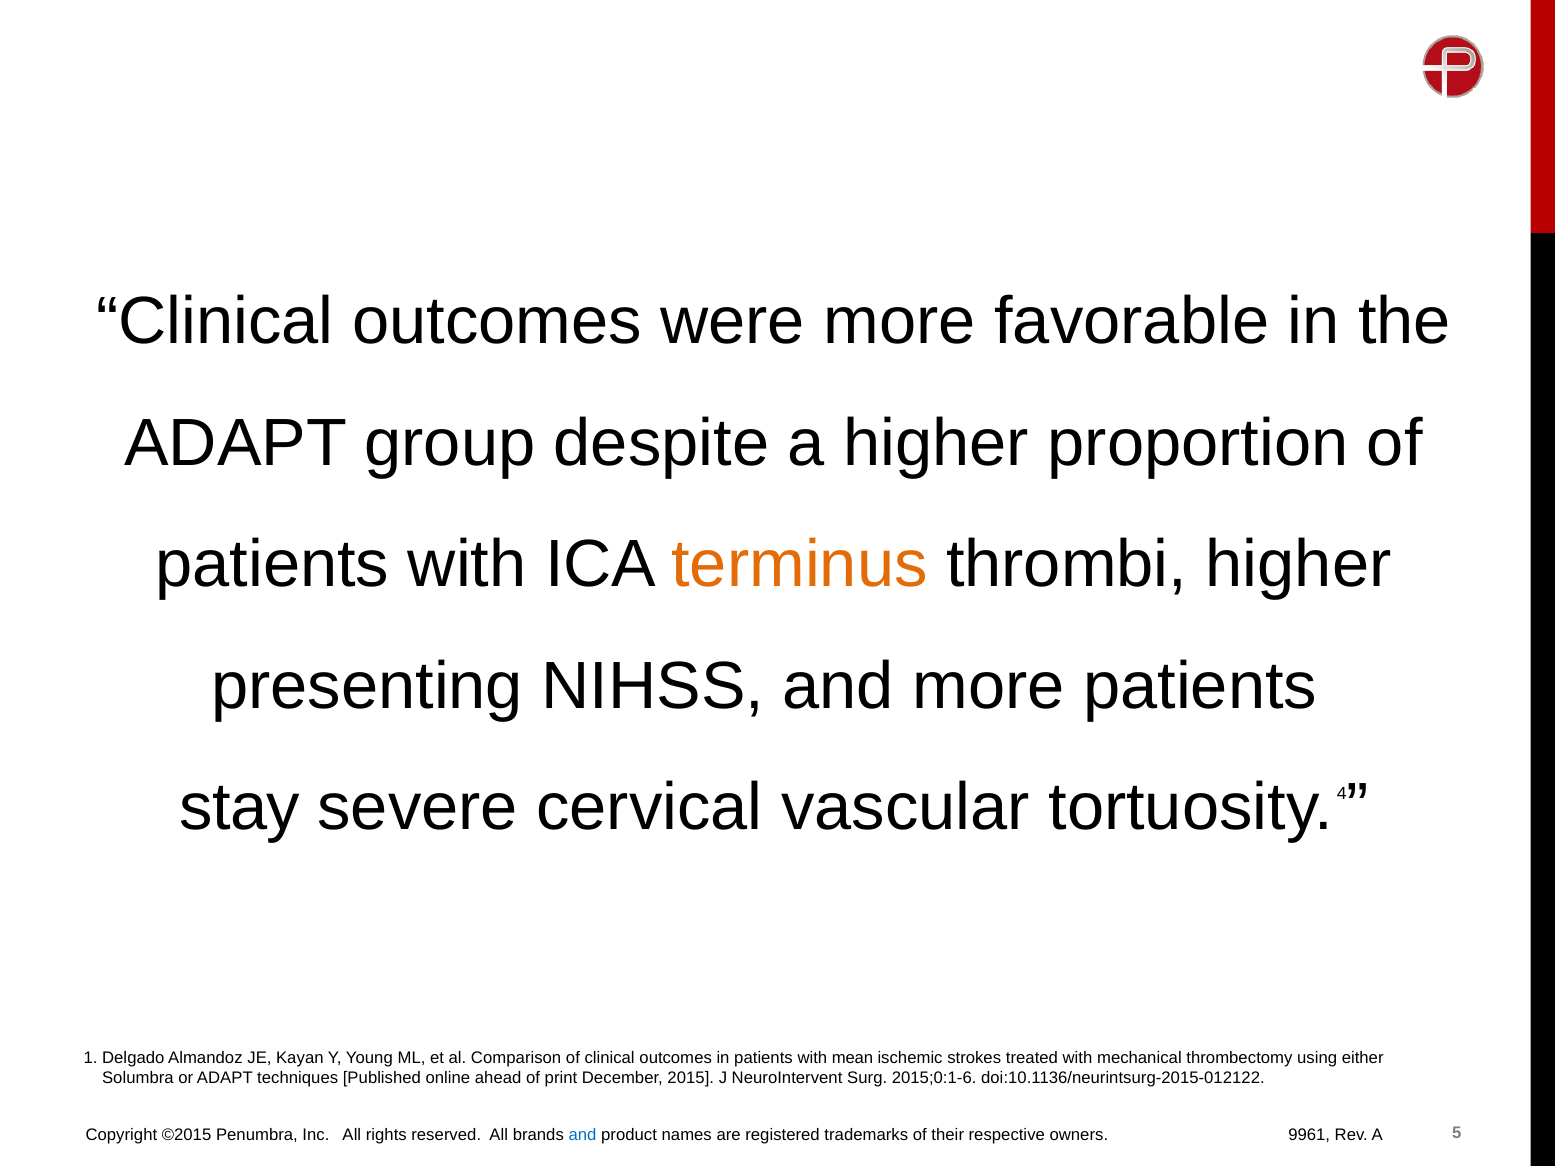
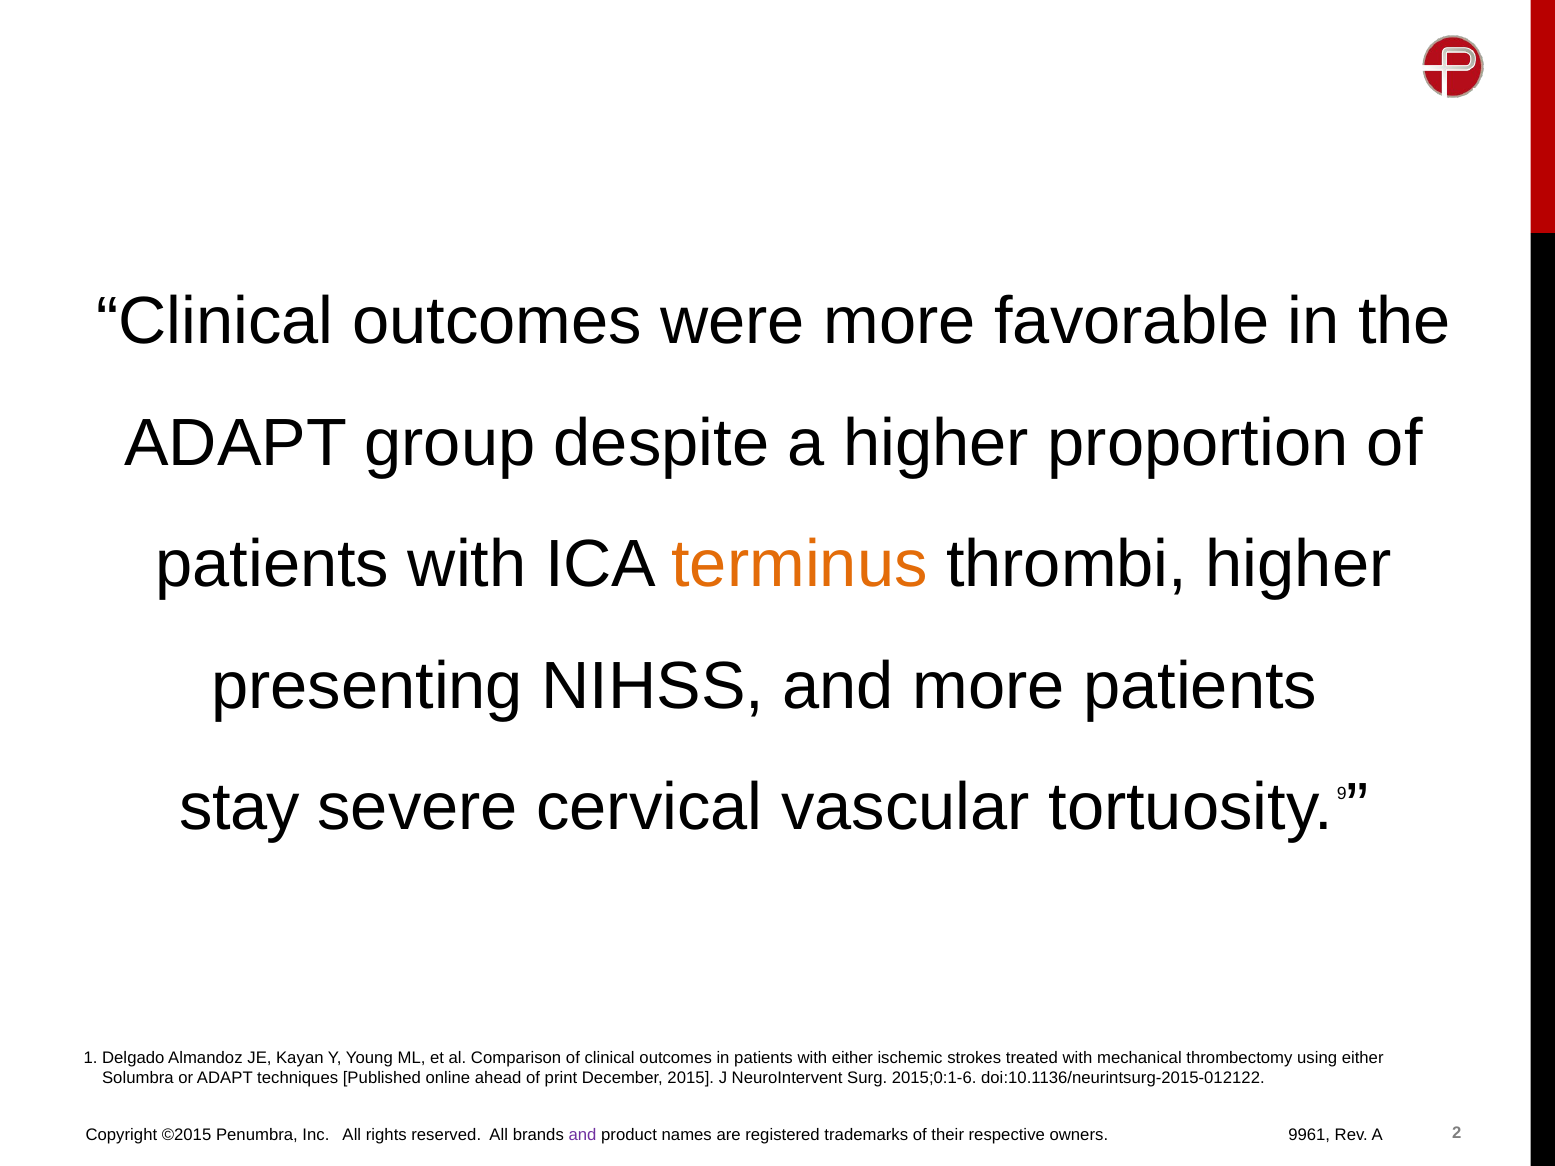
4: 4 -> 9
with mean: mean -> either
and at (583, 1136) colour: blue -> purple
5: 5 -> 2
